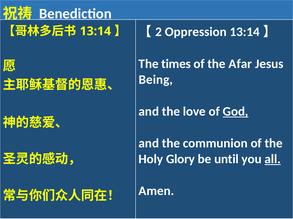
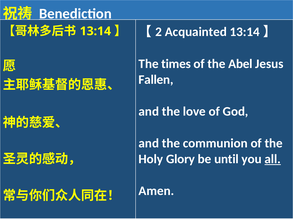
Oppression: Oppression -> Acquainted
Afar: Afar -> Abel
Being: Being -> Fallen
God underline: present -> none
